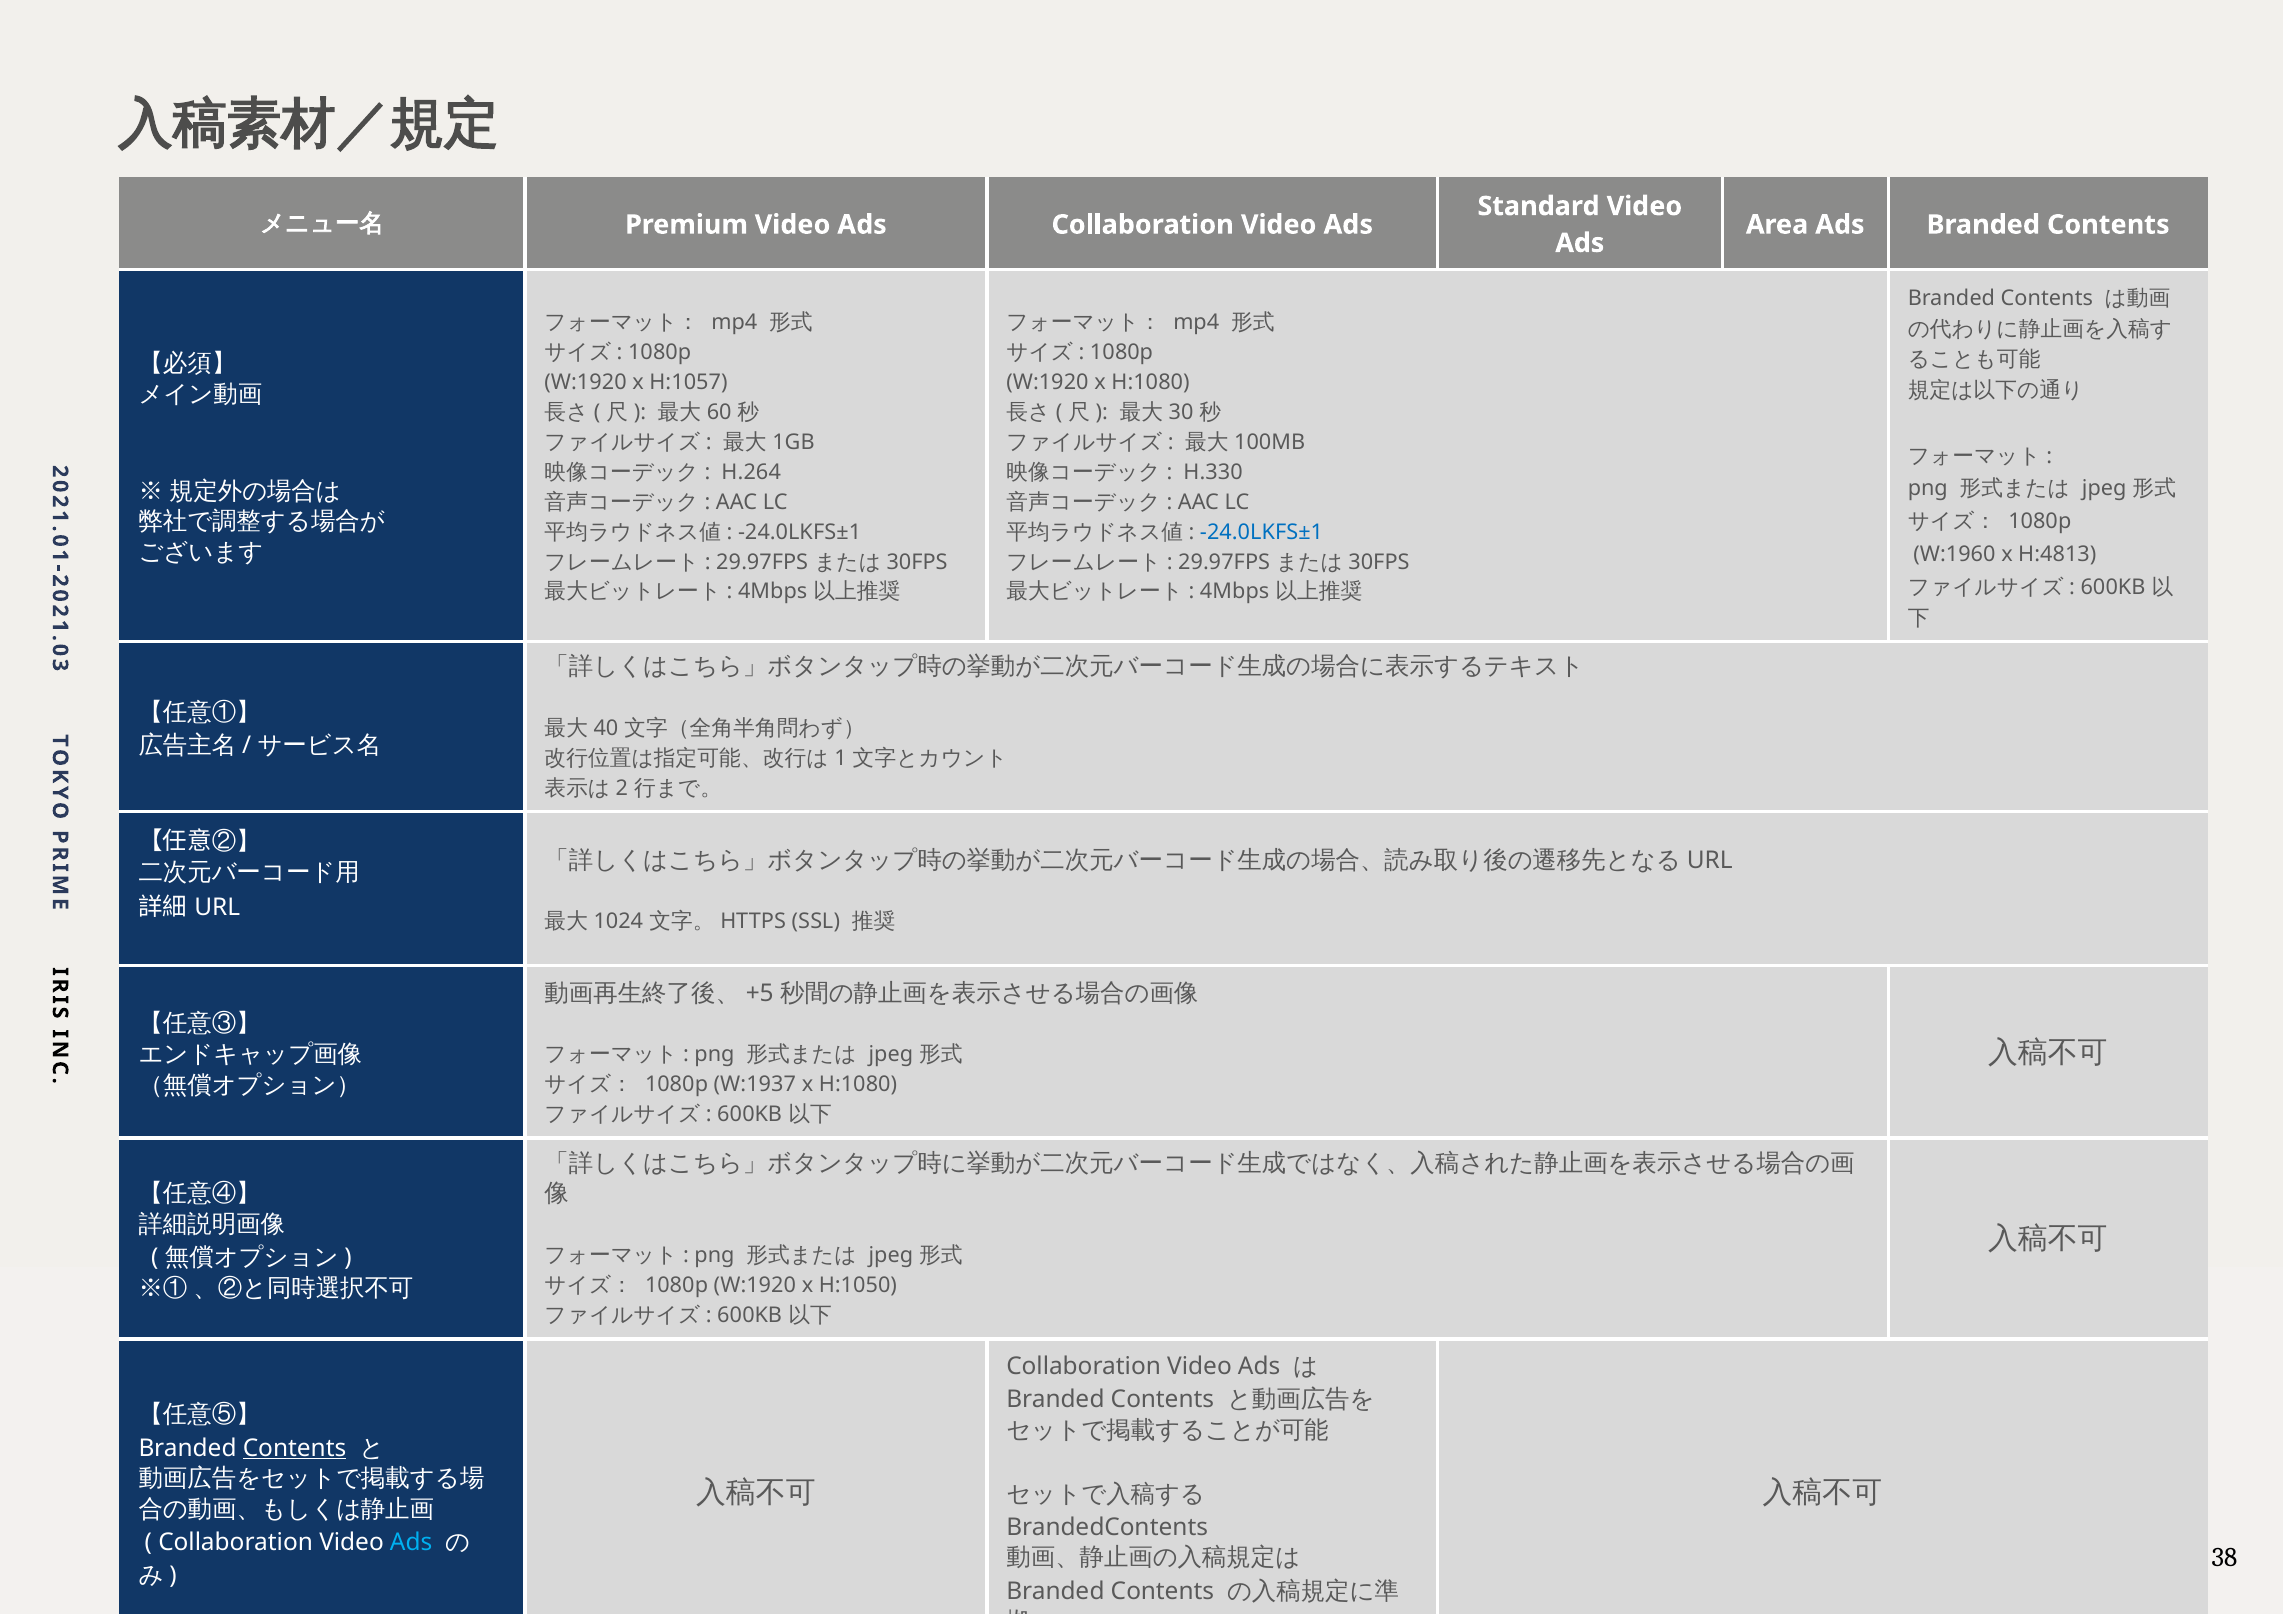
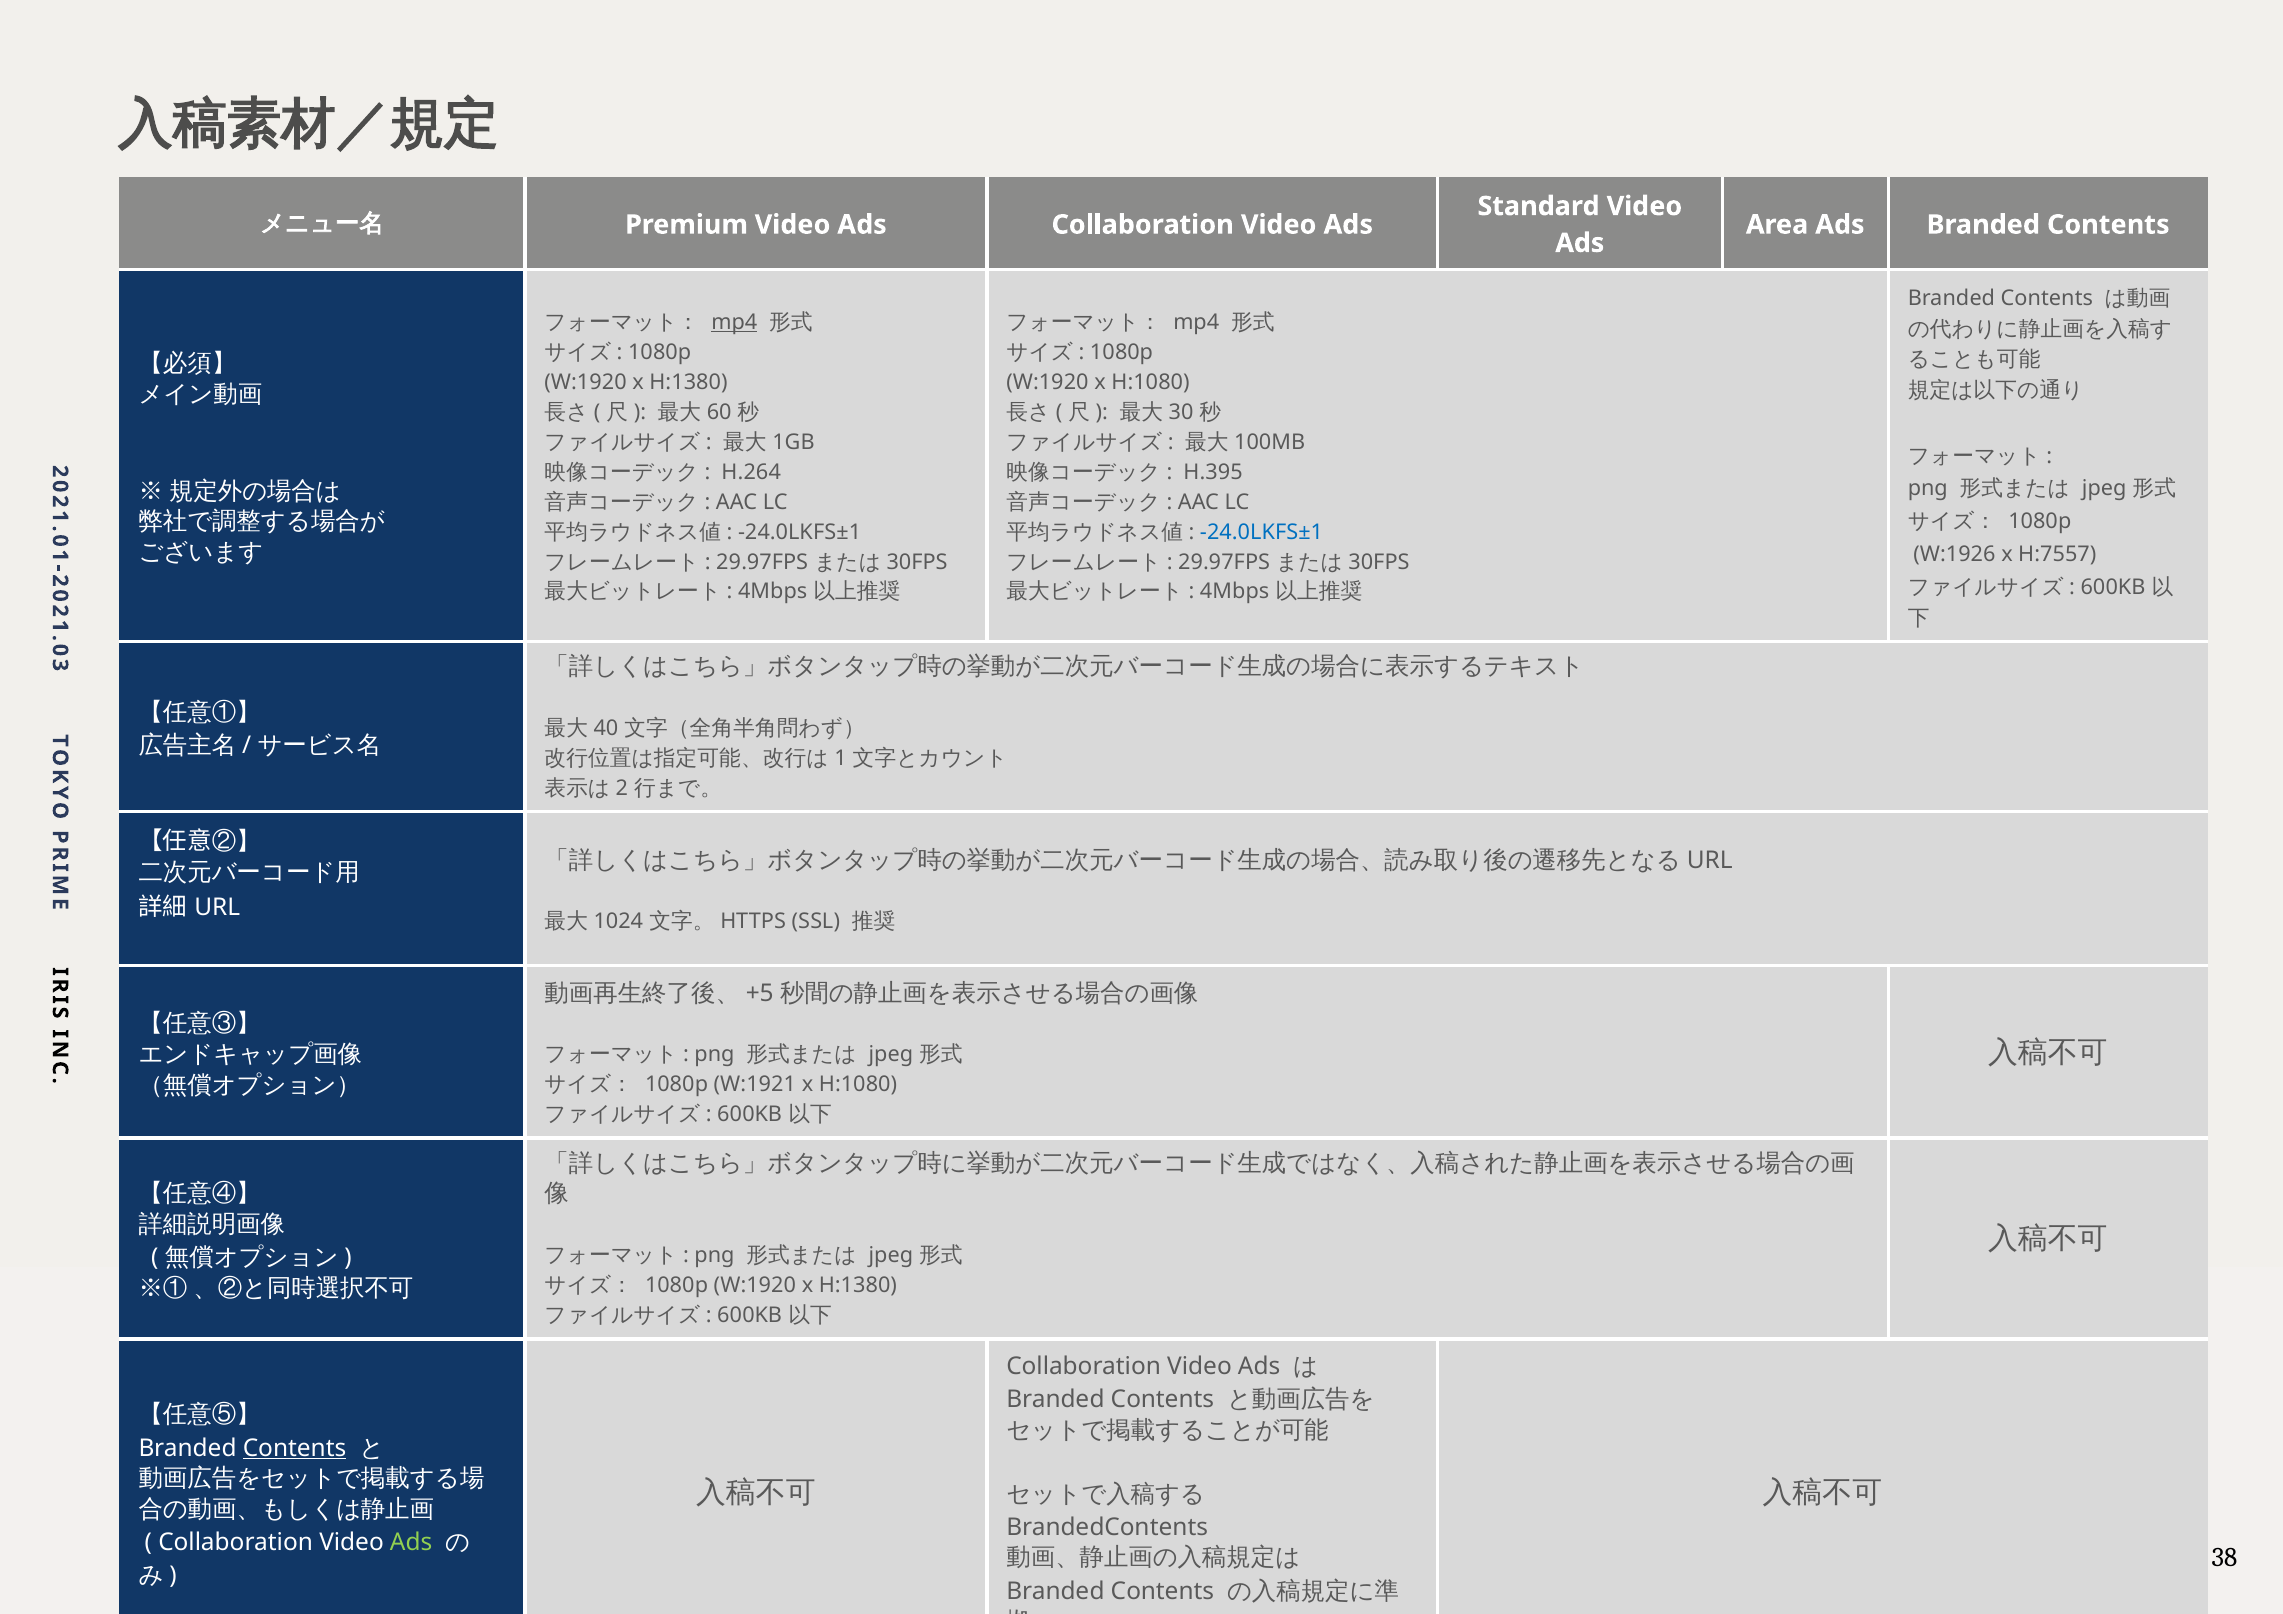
mp4 at (734, 322) underline: none -> present
H:1057 at (688, 382): H:1057 -> H:1380
H.330: H.330 -> H.395
W:1960: W:1960 -> W:1926
H:4813: H:4813 -> H:7557
W:1937: W:1937 -> W:1921
H:1050 at (858, 1286): H:1050 -> H:1380
Ads at (411, 1543) colour: light blue -> light green
